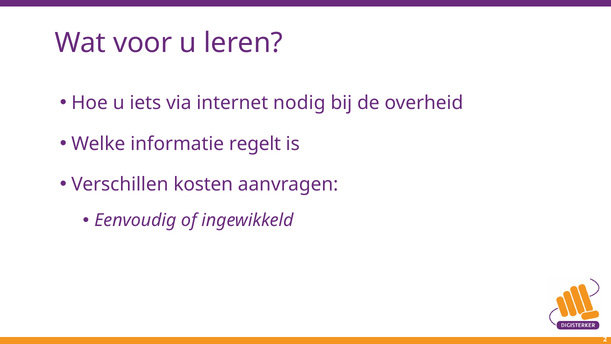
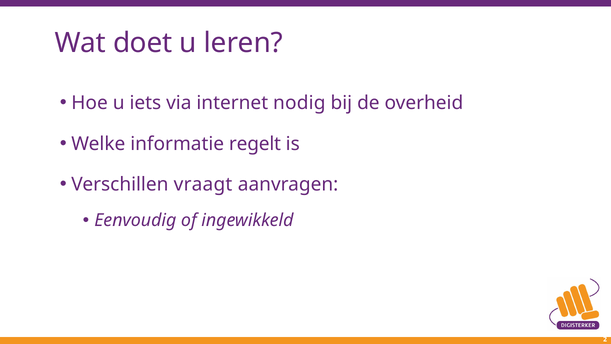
voor: voor -> doet
kosten: kosten -> vraagt
